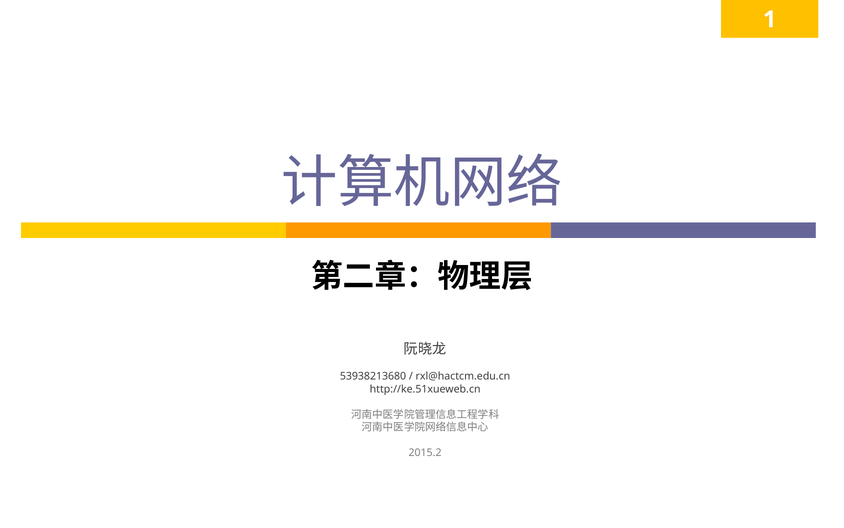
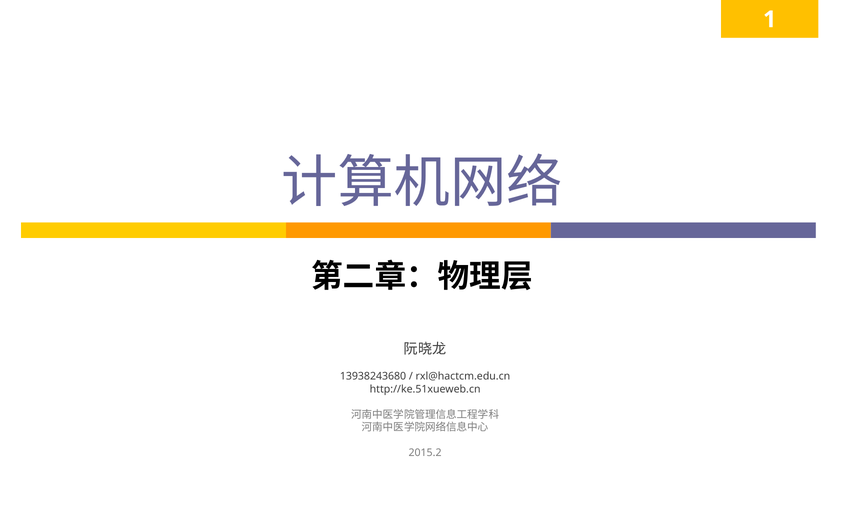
53938213680: 53938213680 -> 13938243680
